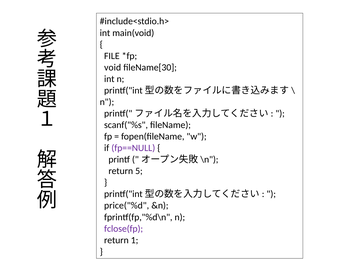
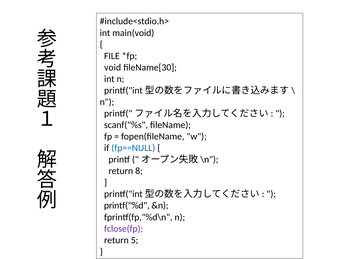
fp==NULL colour: purple -> blue
5: 5 -> 8
price("%d: price("%d -> printf("%d
1: 1 -> 5
